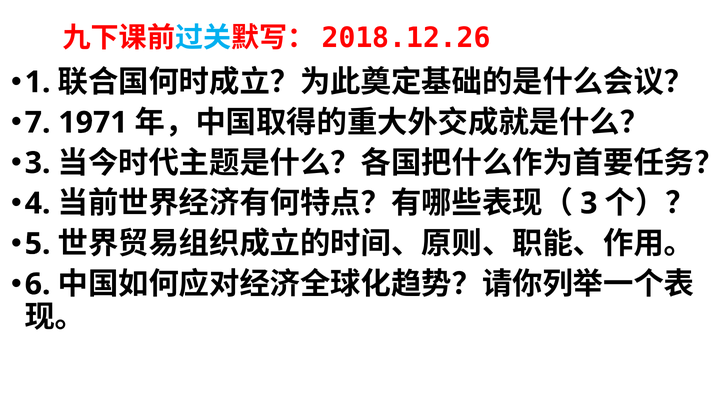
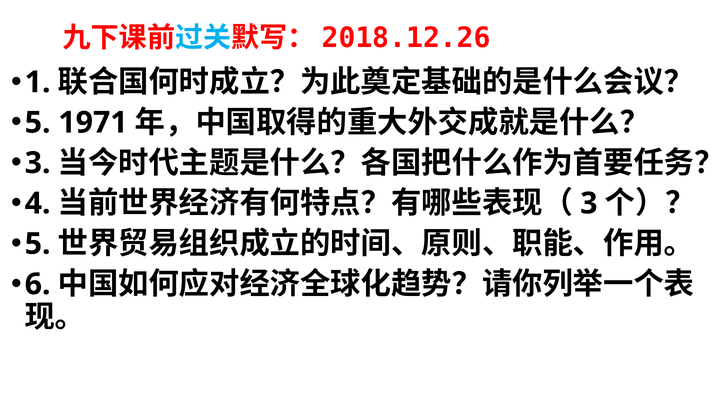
7 at (38, 122): 7 -> 5
